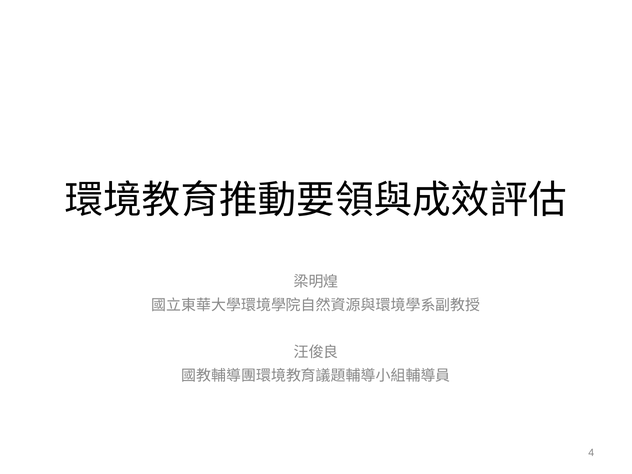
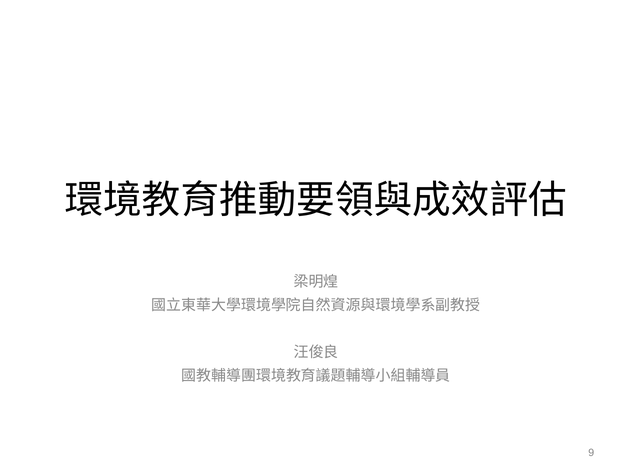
4: 4 -> 9
